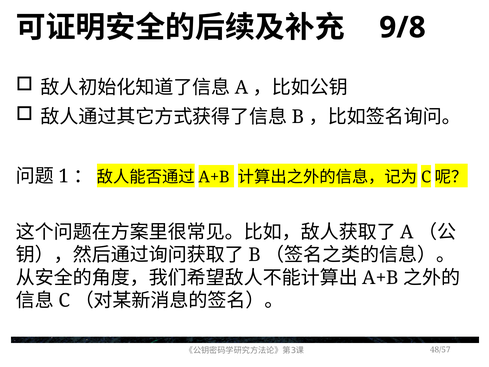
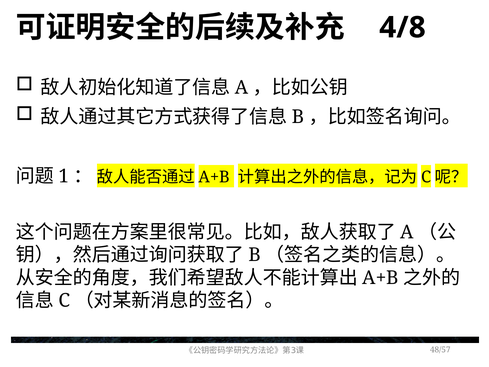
9/8: 9/8 -> 4/8
